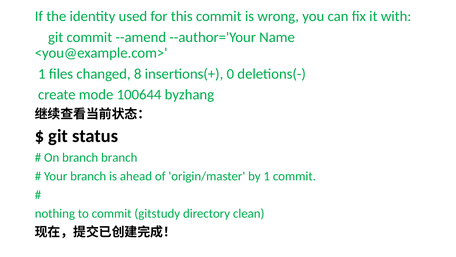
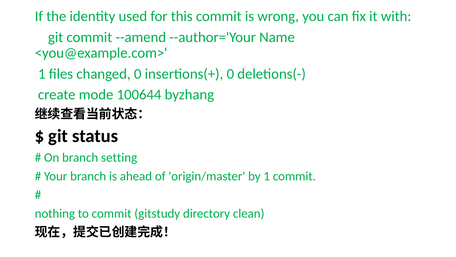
changed 8: 8 -> 0
branch branch: branch -> setting
